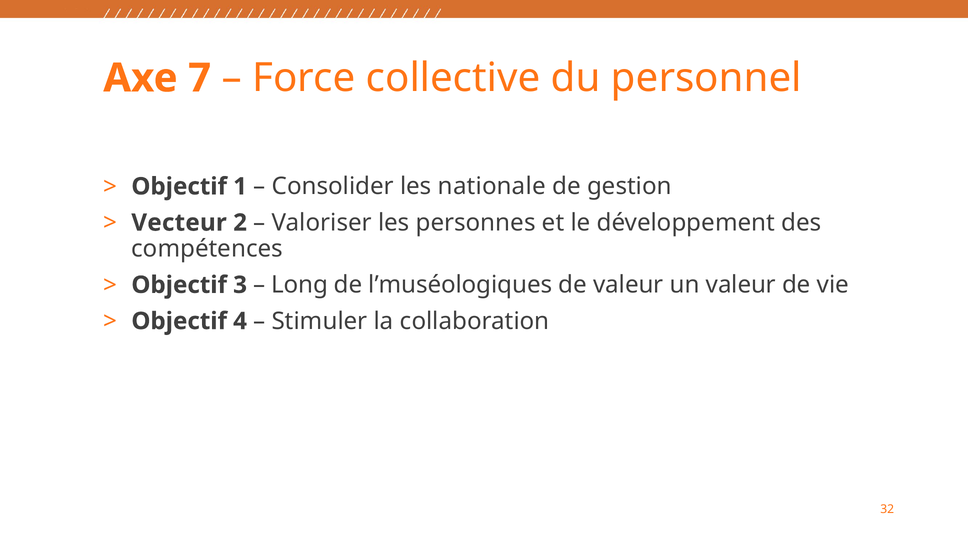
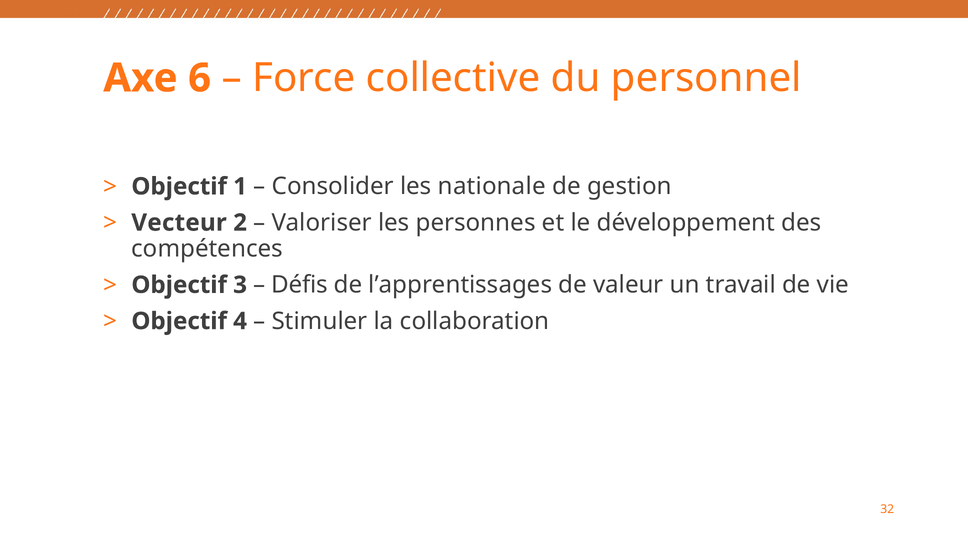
7: 7 -> 6
Long: Long -> Défis
l’muséologiques: l’muséologiques -> l’apprentissages
un valeur: valeur -> travail
